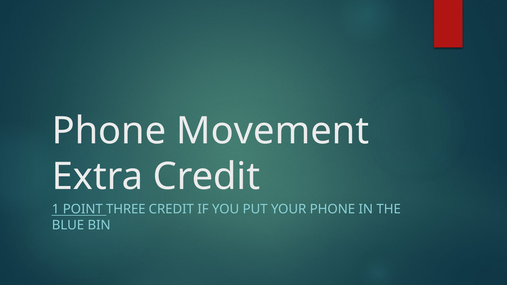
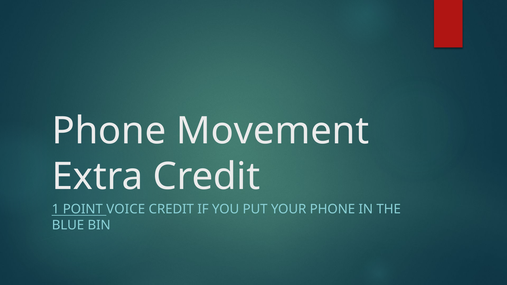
THREE: THREE -> VOICE
